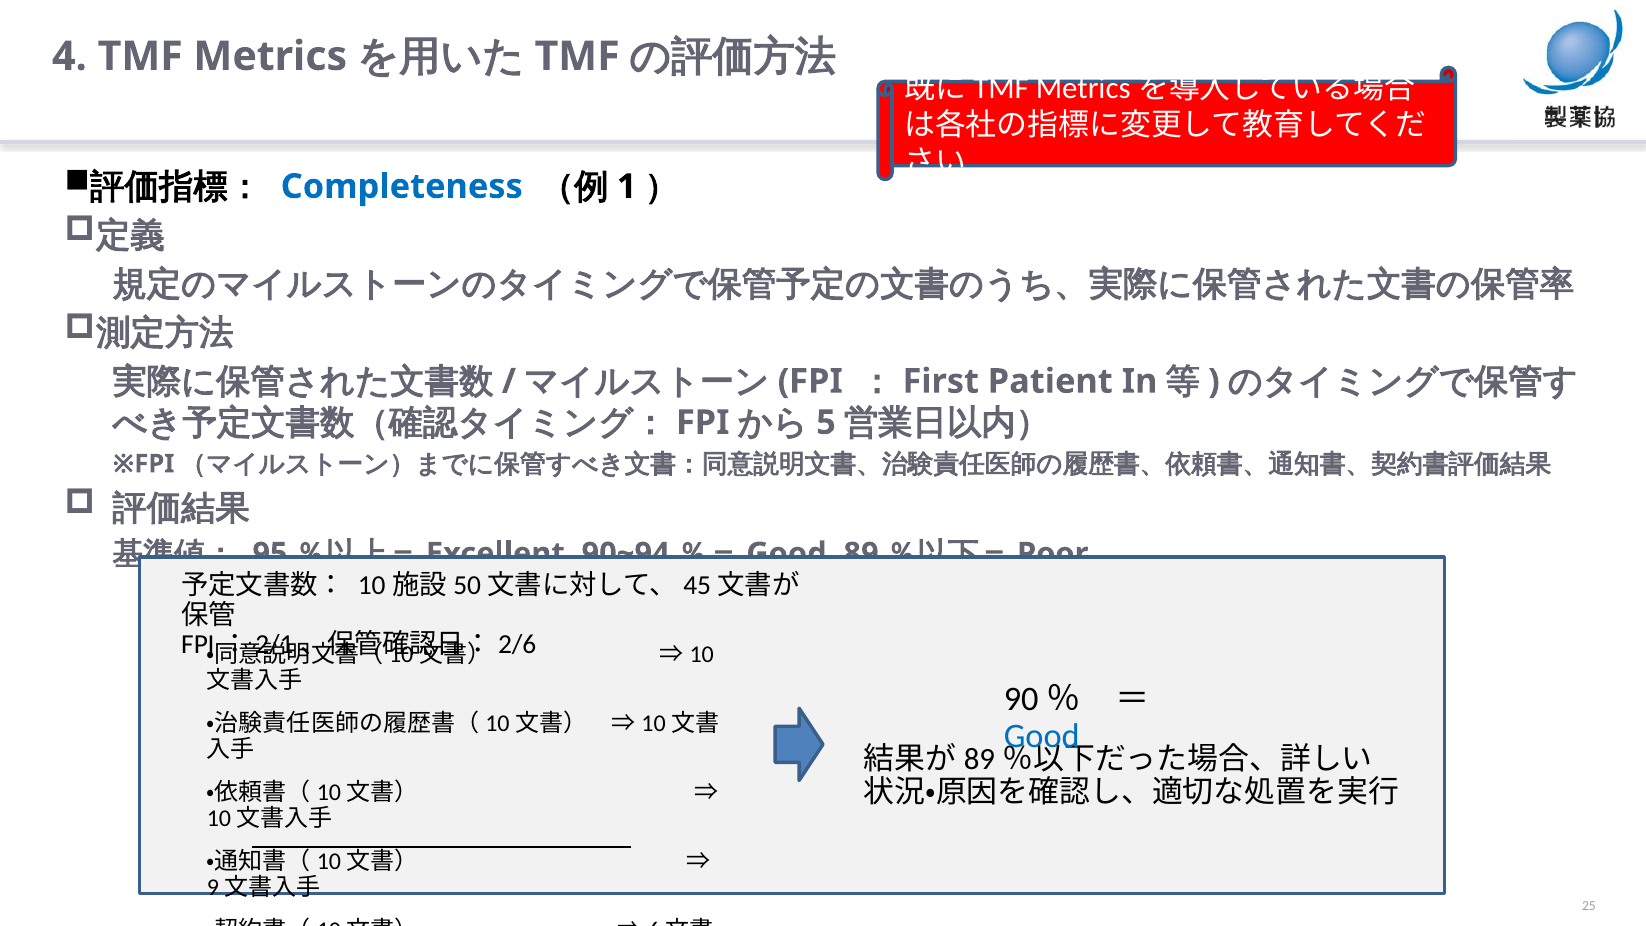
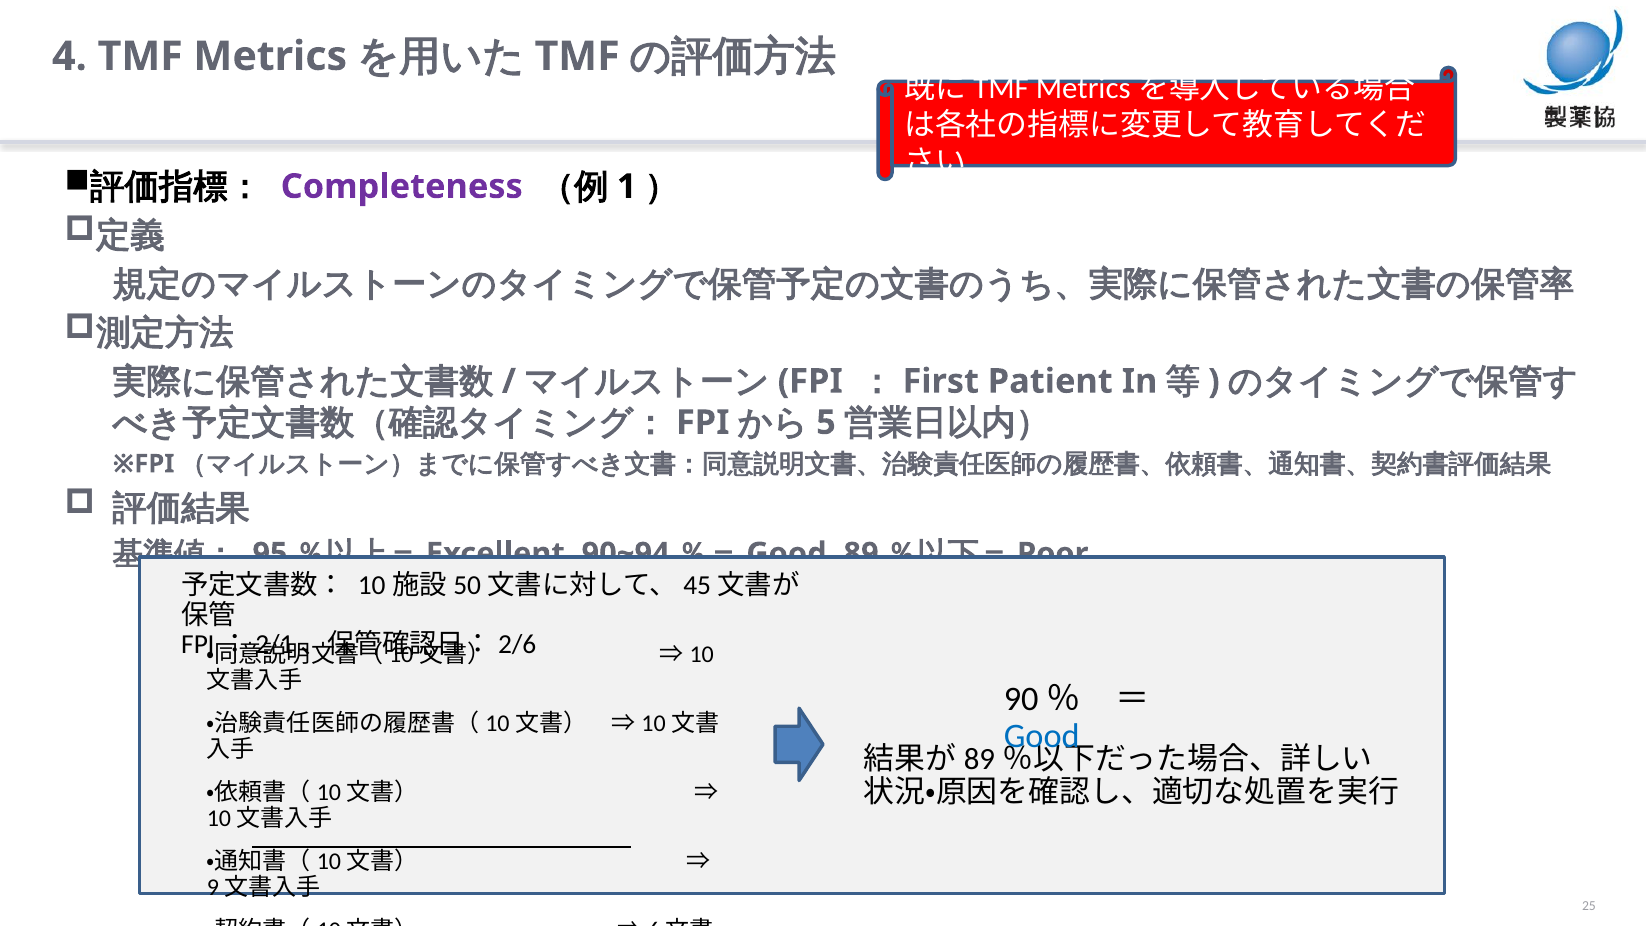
Completeness colour: blue -> purple
